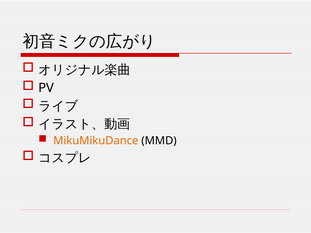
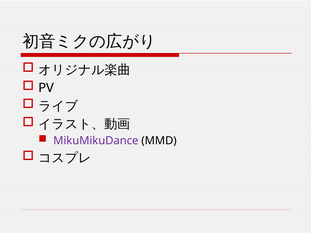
MikuMikuDance colour: orange -> purple
